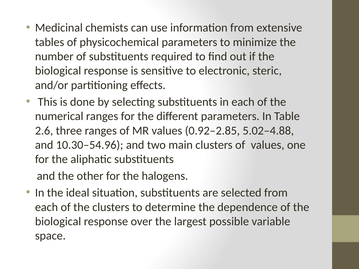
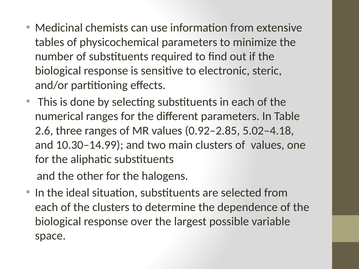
5.02–4.88: 5.02–4.88 -> 5.02–4.18
10.30–54.96: 10.30–54.96 -> 10.30–14.99
